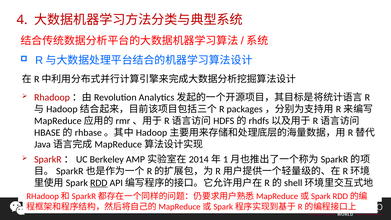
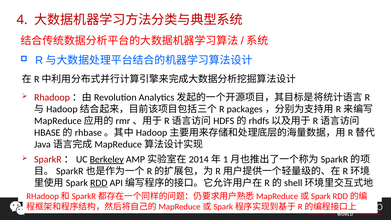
Berkeley underline: none -> present
